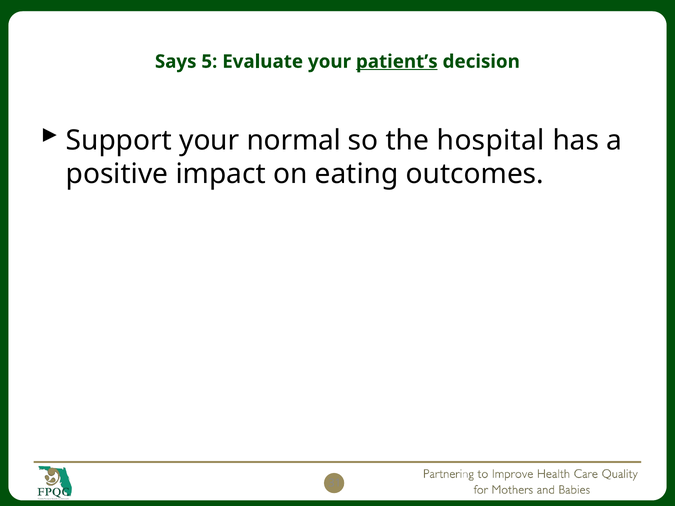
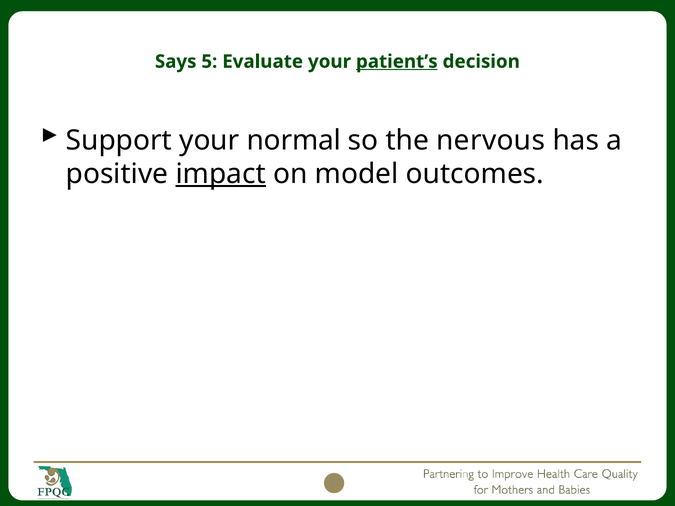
hospital: hospital -> nervous
impact underline: none -> present
eating: eating -> model
